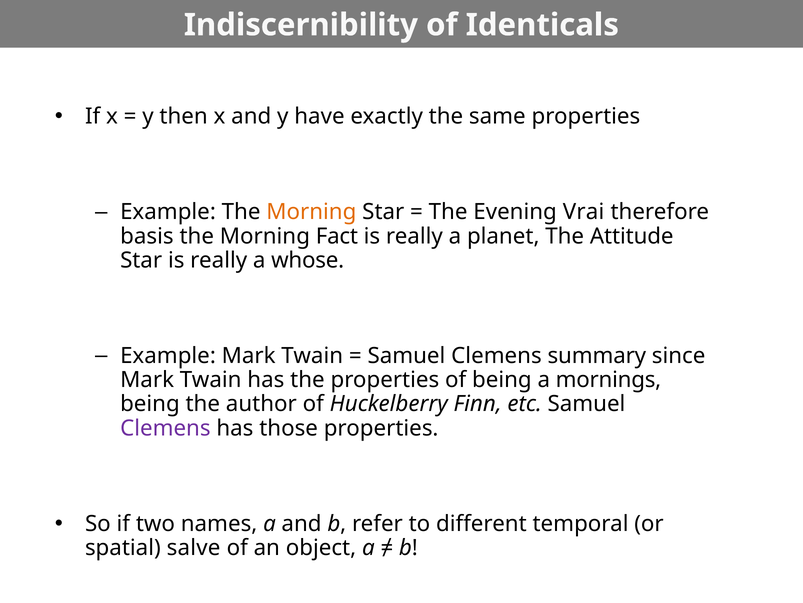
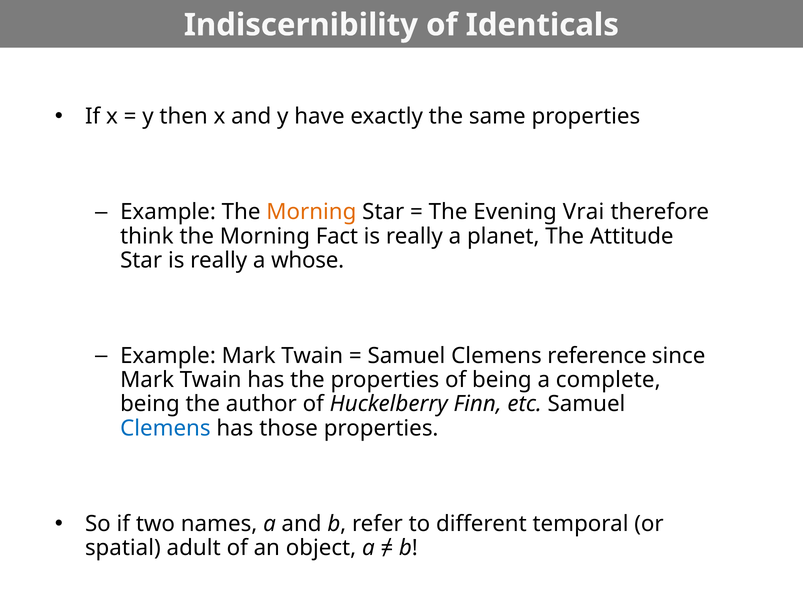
basis: basis -> think
summary: summary -> reference
mornings: mornings -> complete
Clemens at (165, 428) colour: purple -> blue
salve: salve -> adult
